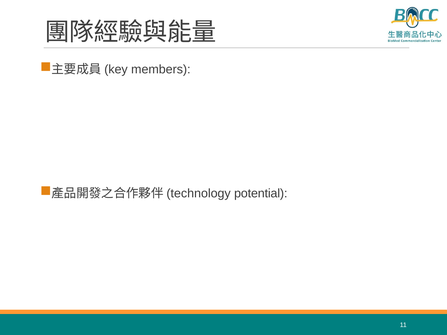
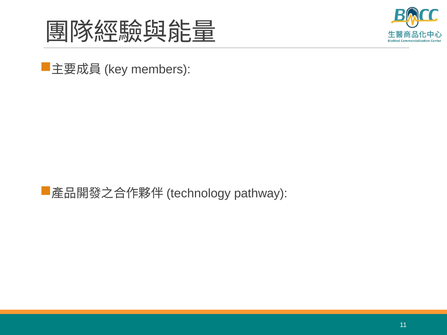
potential: potential -> pathway
